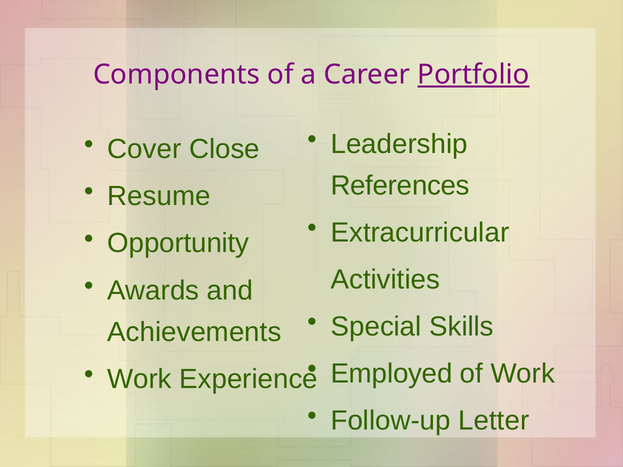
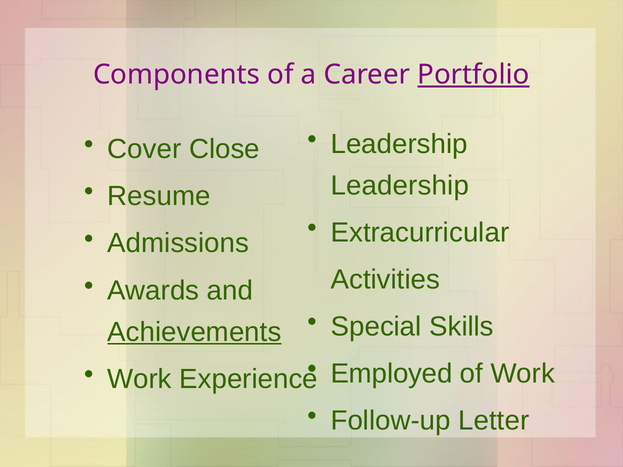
References at (400, 186): References -> Leadership
Opportunity: Opportunity -> Admissions
Achievements underline: none -> present
